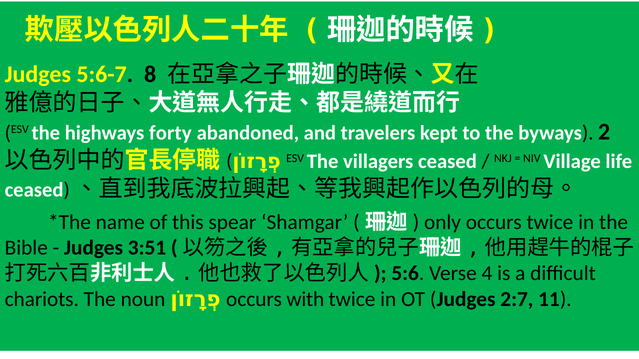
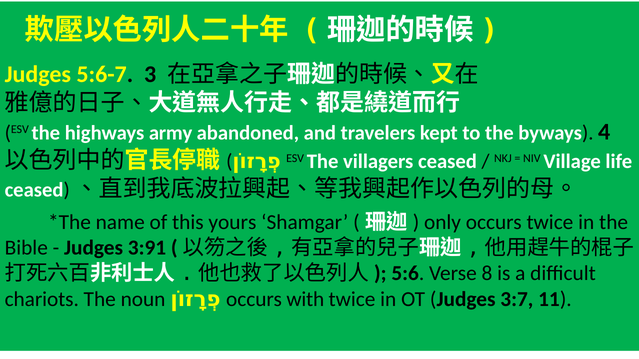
8: 8 -> 3
forty: forty -> army
2: 2 -> 4
spear: spear -> yours
3:51: 3:51 -> 3:91
4: 4 -> 8
2:7: 2:7 -> 3:7
